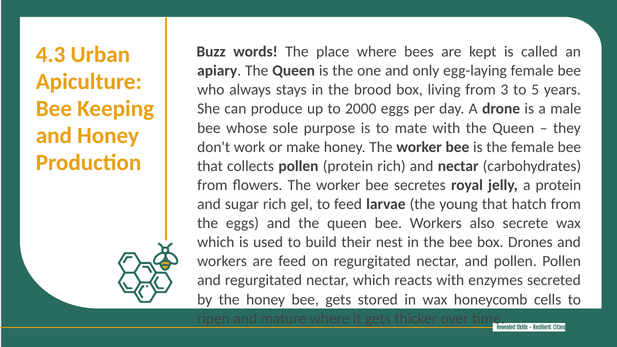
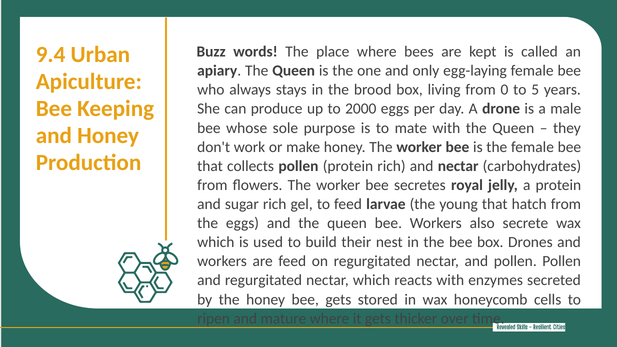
4.3: 4.3 -> 9.4
3: 3 -> 0
